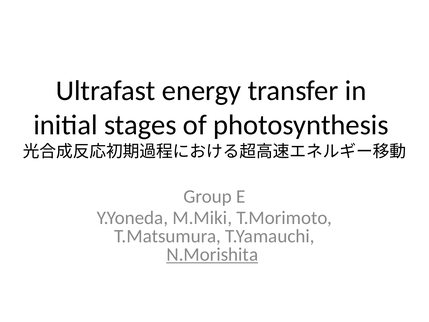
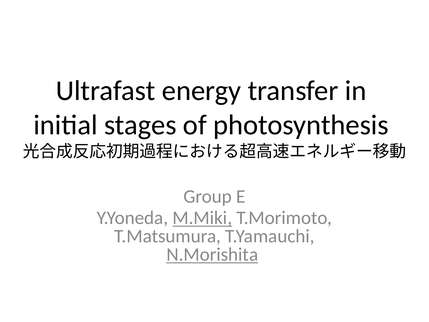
M.Miki underline: none -> present
